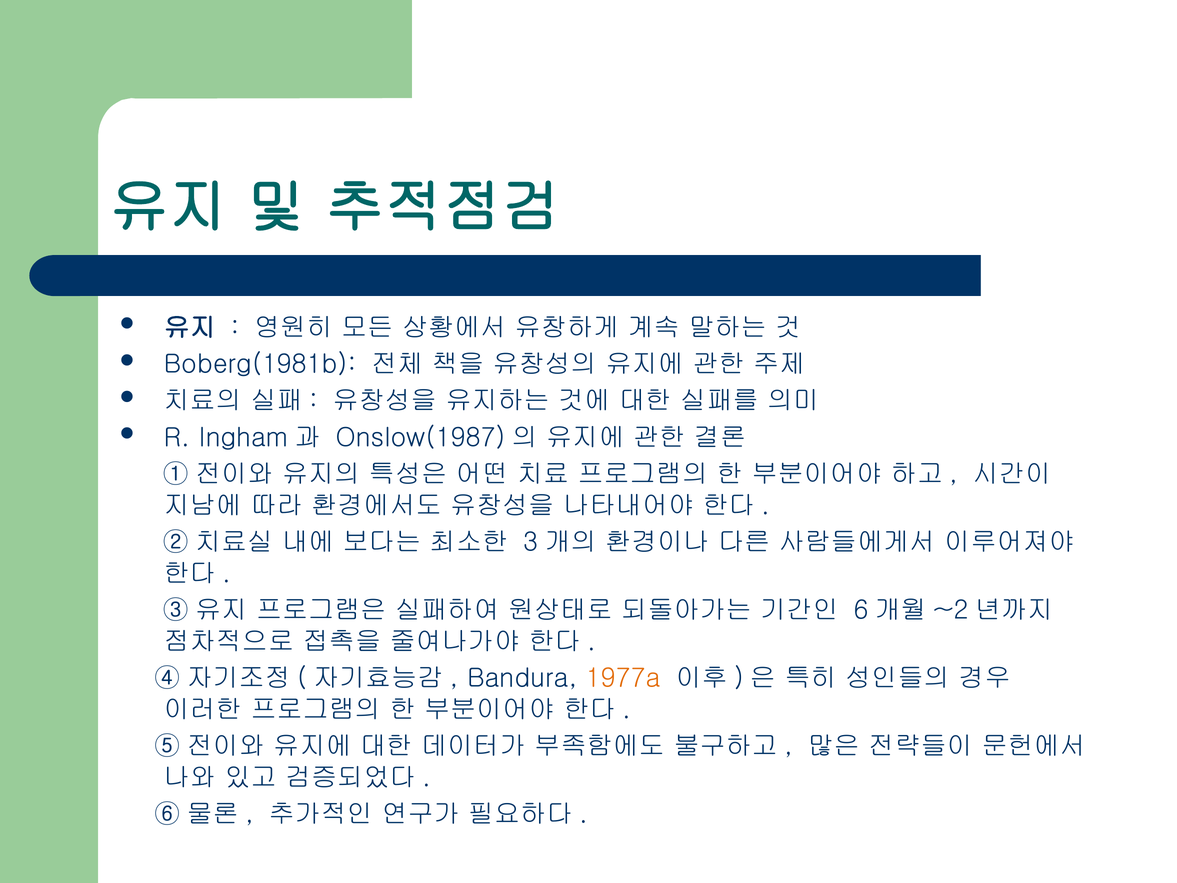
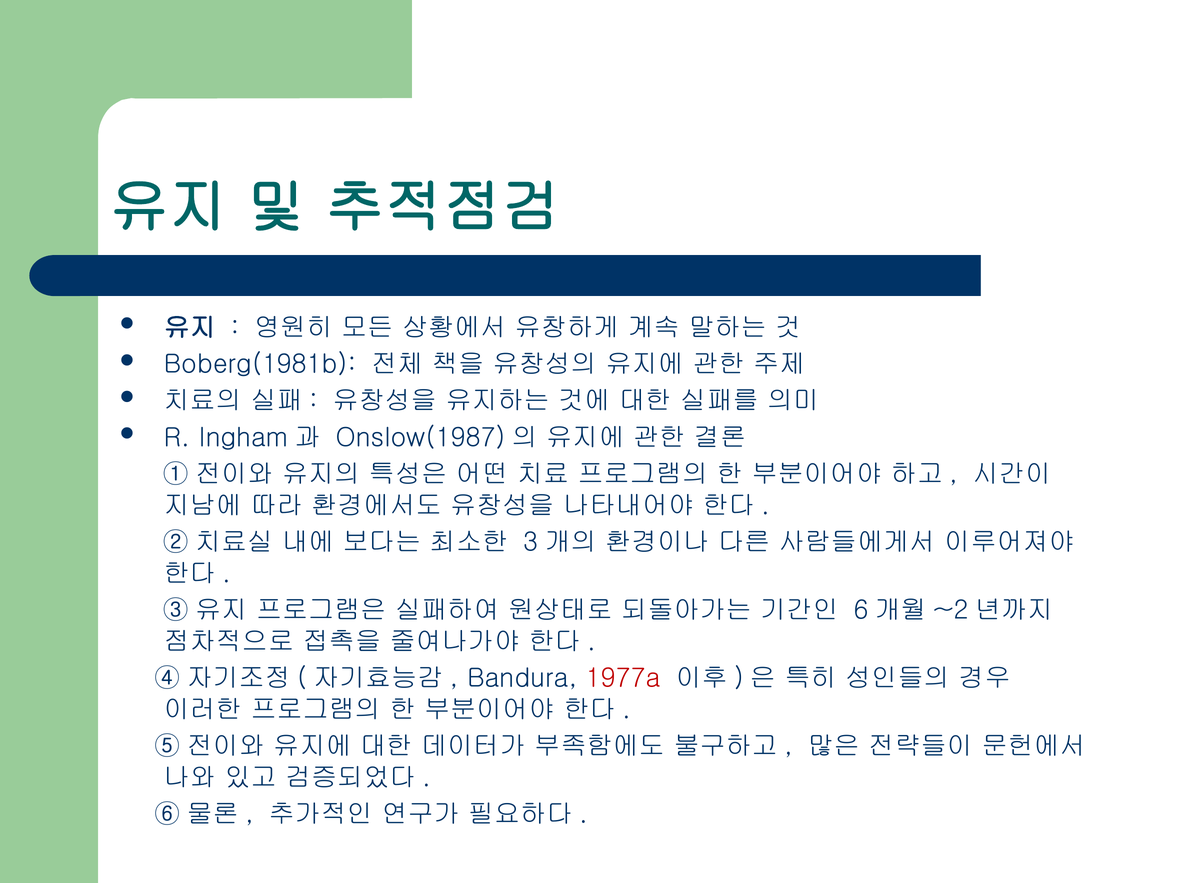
1977a colour: orange -> red
